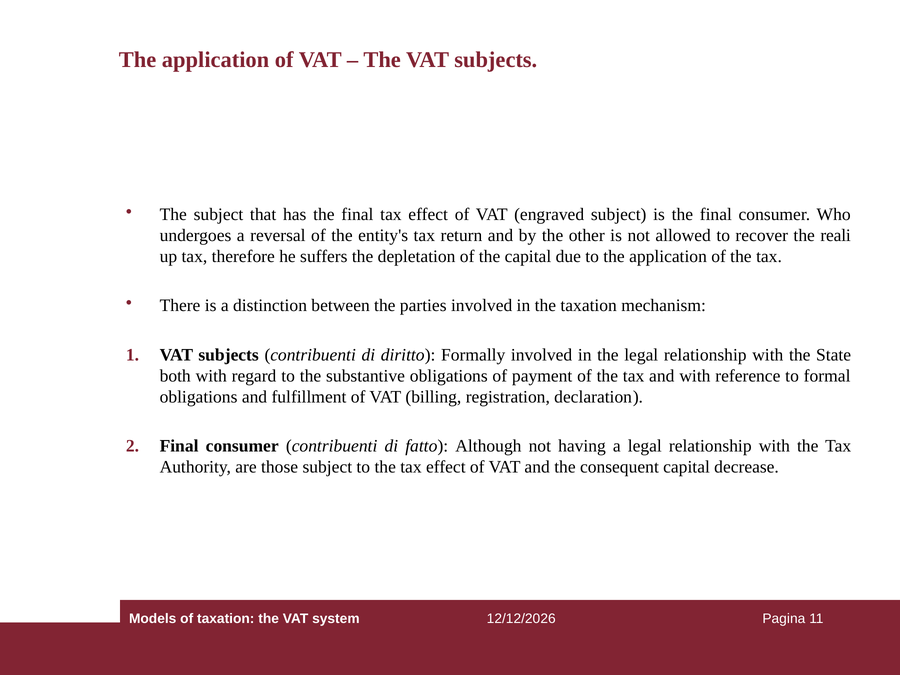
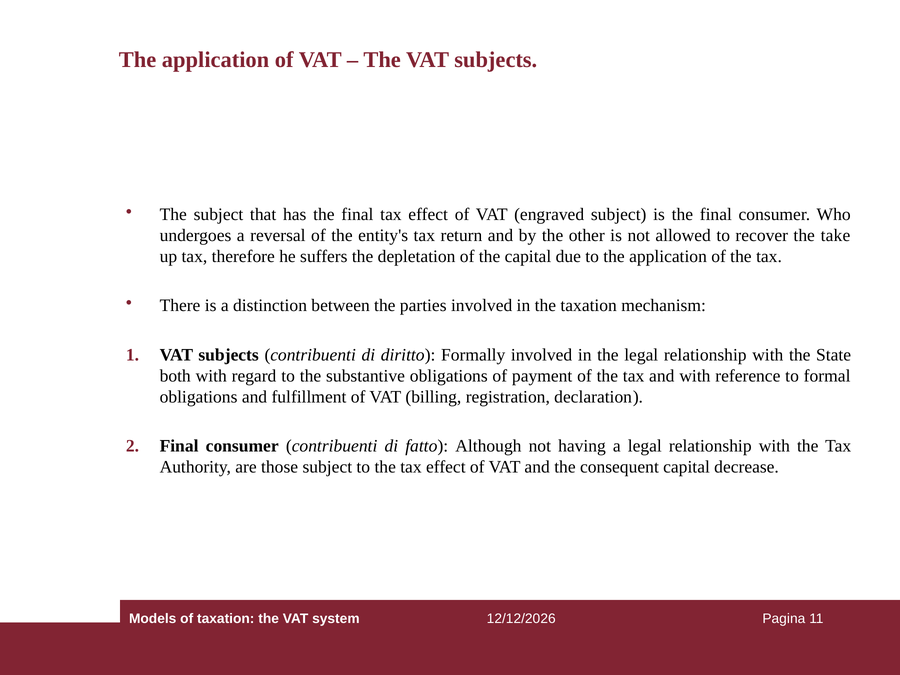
reali: reali -> take
